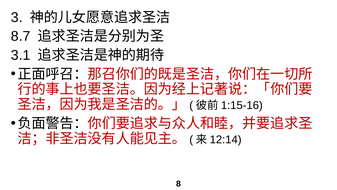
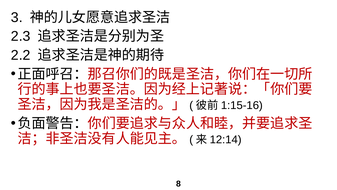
8.7: 8.7 -> 2.3
3.1: 3.1 -> 2.2
